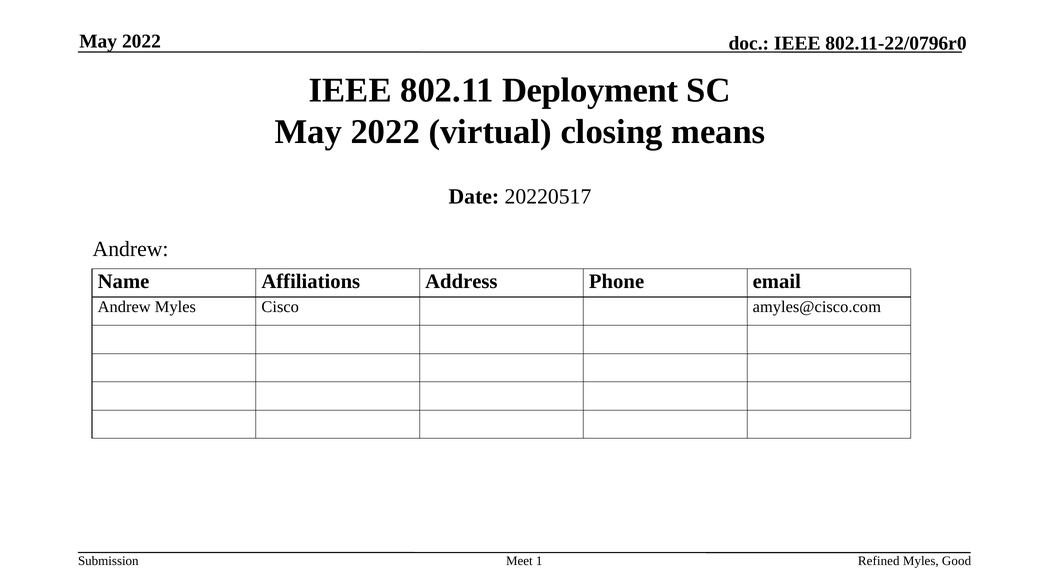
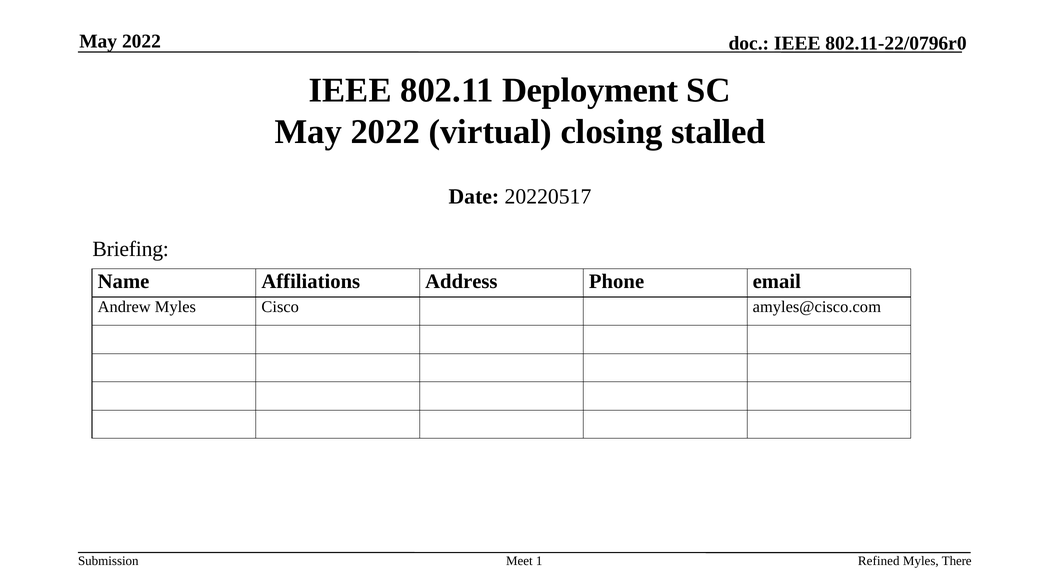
means: means -> stalled
Andrew at (131, 249): Andrew -> Briefing
Good: Good -> There
